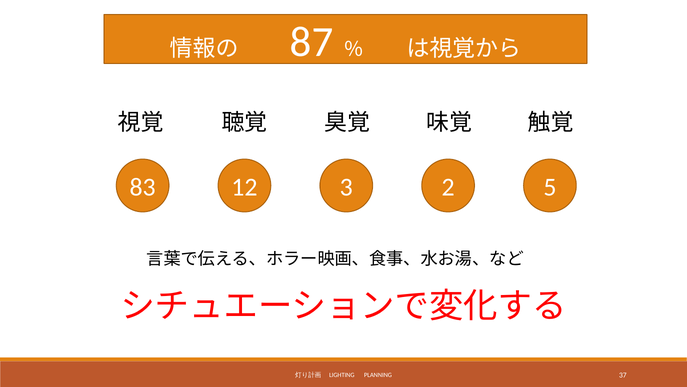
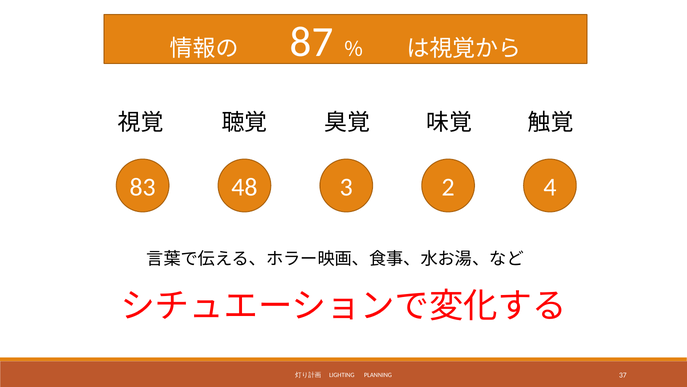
12: 12 -> 48
5: 5 -> 4
